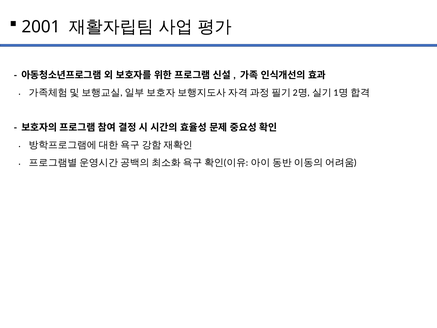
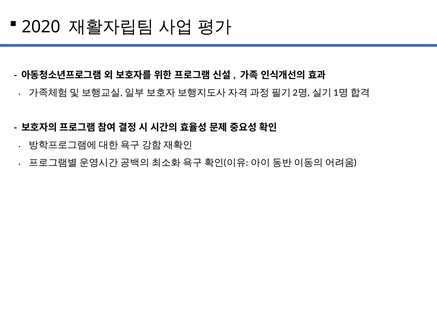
2001: 2001 -> 2020
